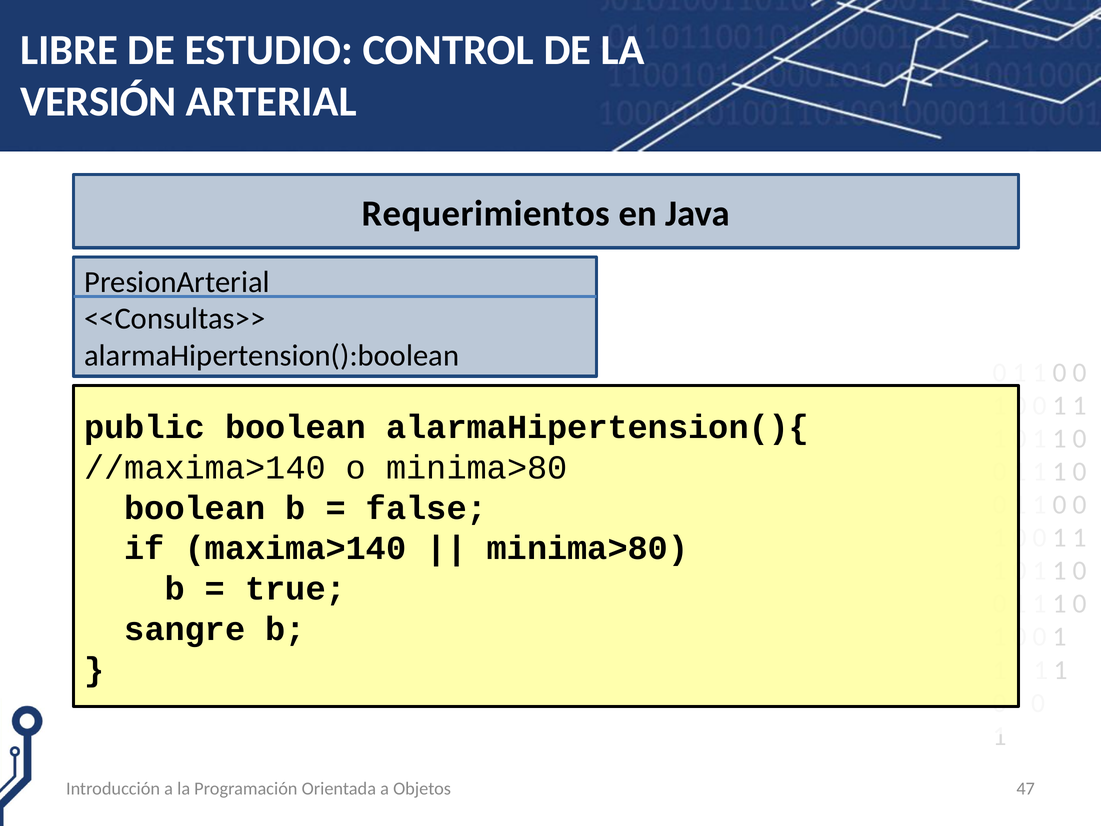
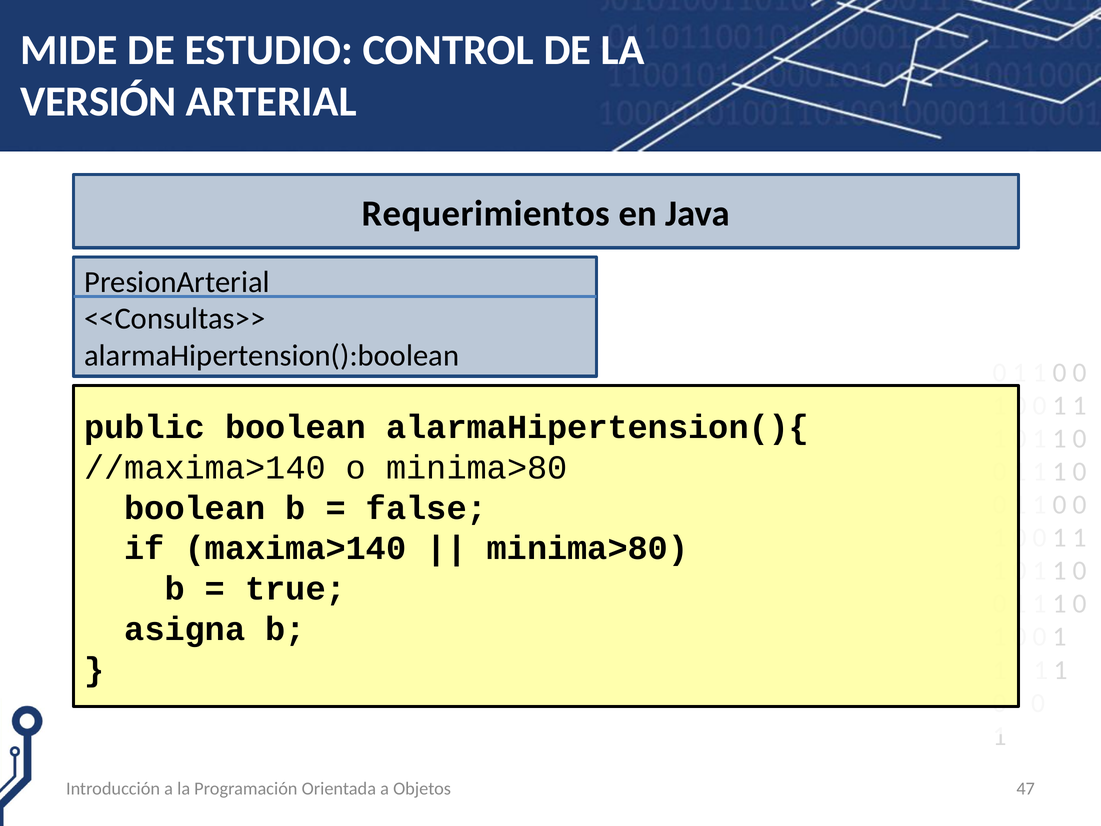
LIBRE: LIBRE -> MIDE
sangre: sangre -> asigna
